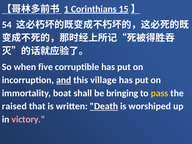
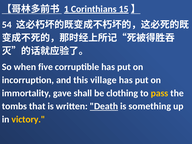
and underline: present -> none
boat: boat -> gave
bringing: bringing -> clothing
raised: raised -> tombs
worshiped: worshiped -> something
victory colour: pink -> yellow
